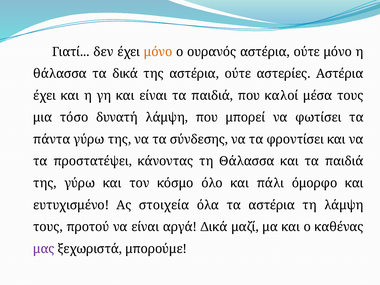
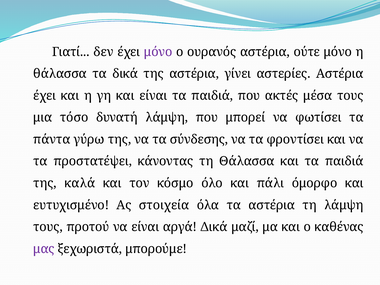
μόνο at (158, 52) colour: orange -> purple
της αστέρια ούτε: ούτε -> γίνει
καλοί: καλοί -> ακτές
της γύρω: γύρω -> καλά
